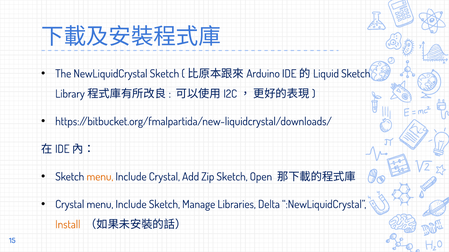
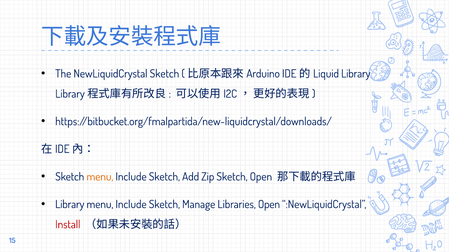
Sketch at (356, 74): Sketch -> Library
Crystal at (164, 177): Crystal -> Sketch
Crystal at (70, 205): Crystal -> Library
Libraries Delta: Delta -> Open
Install colour: orange -> red
